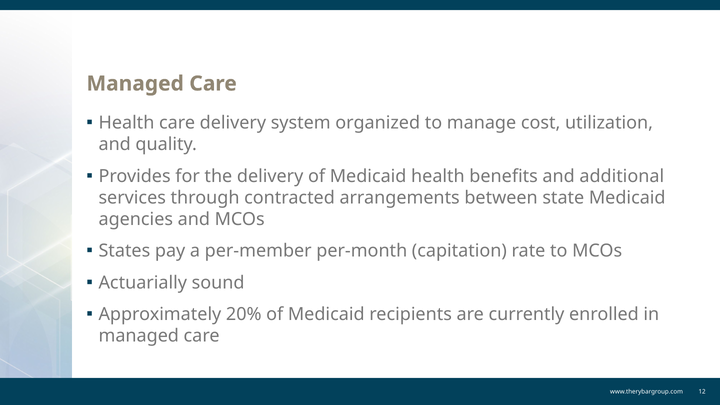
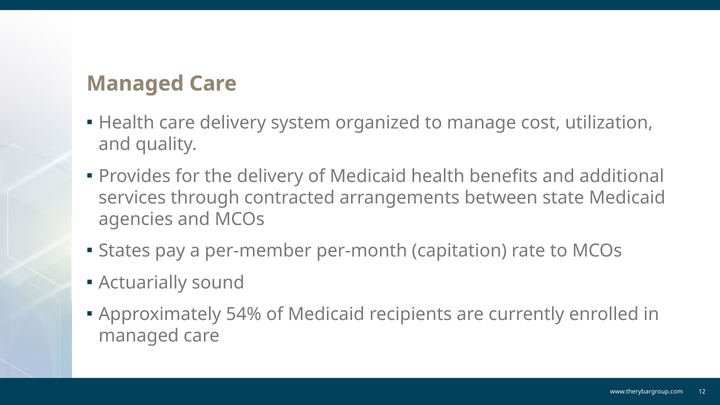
20%: 20% -> 54%
